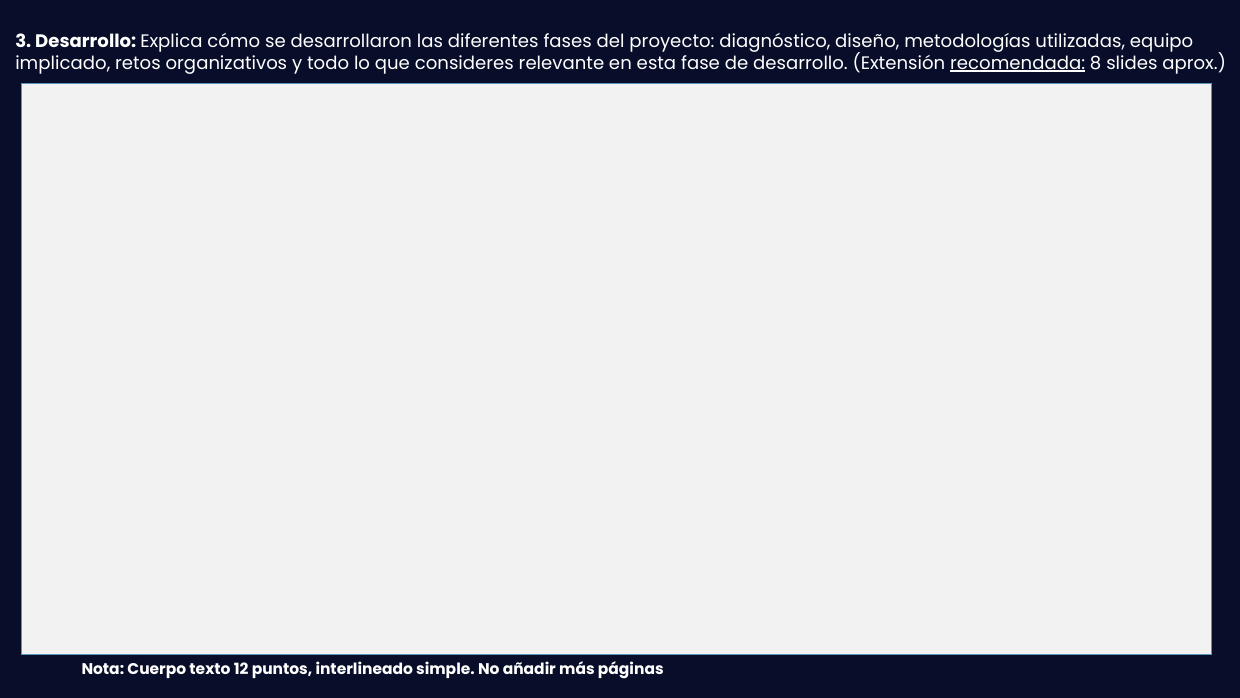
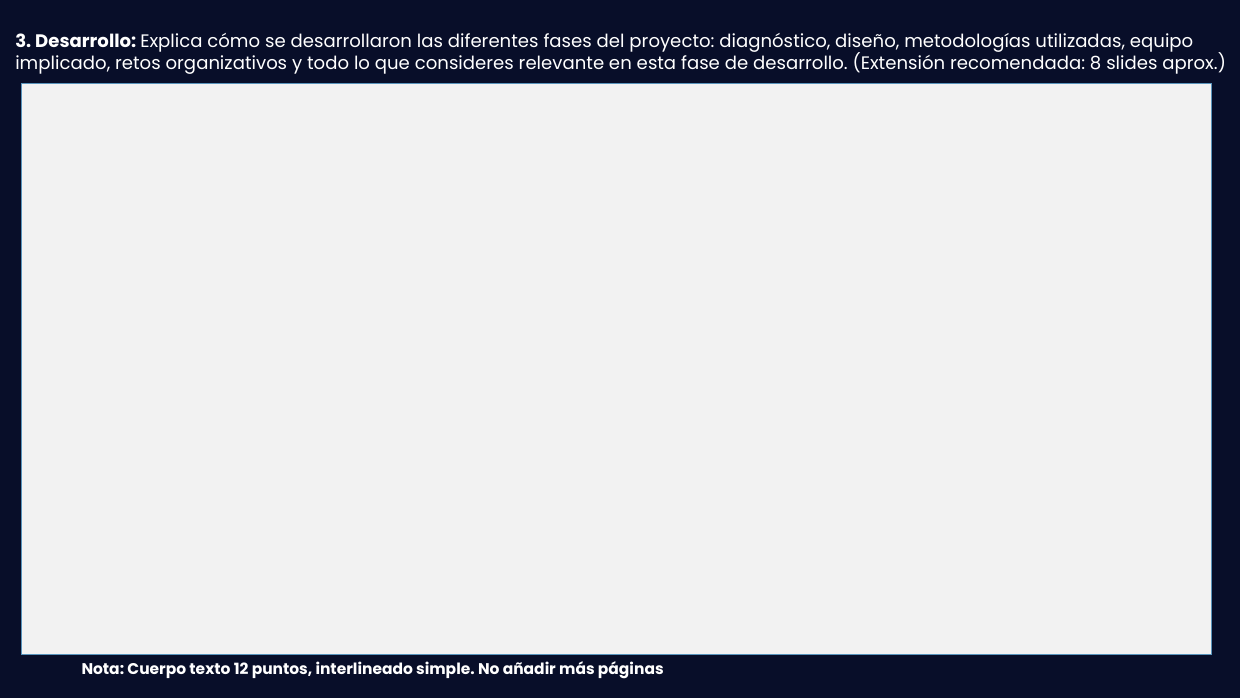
recomendada underline: present -> none
